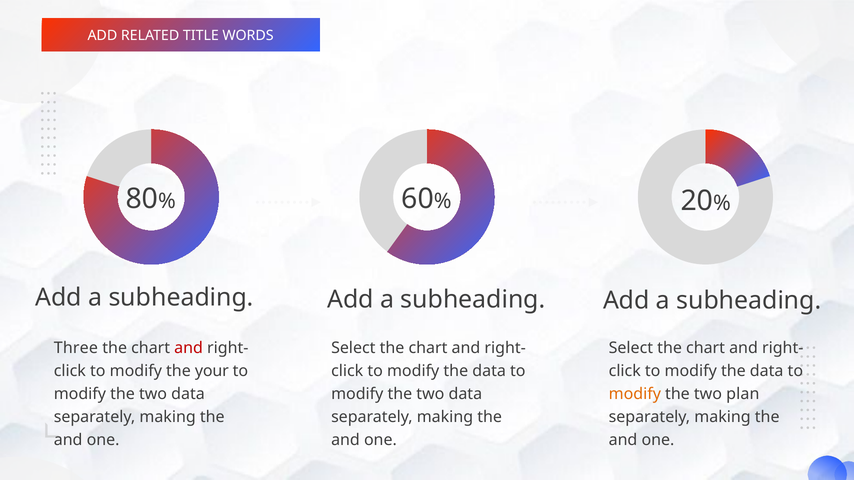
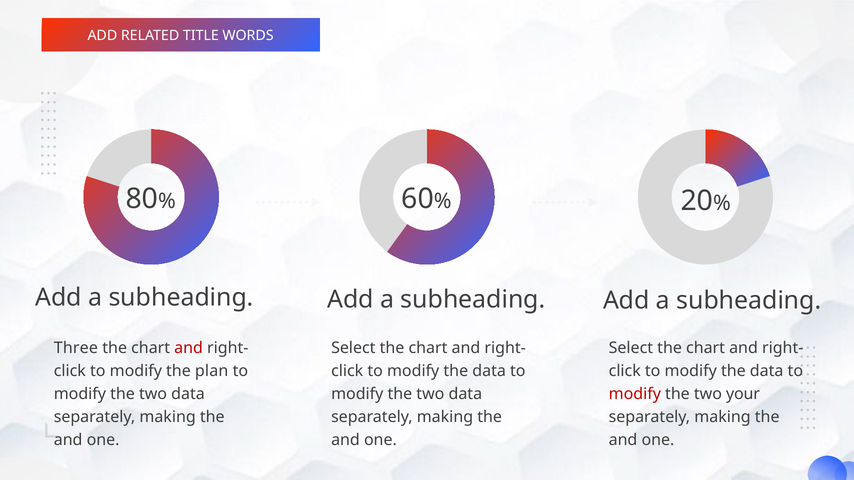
your: your -> plan
modify at (635, 394) colour: orange -> red
plan: plan -> your
